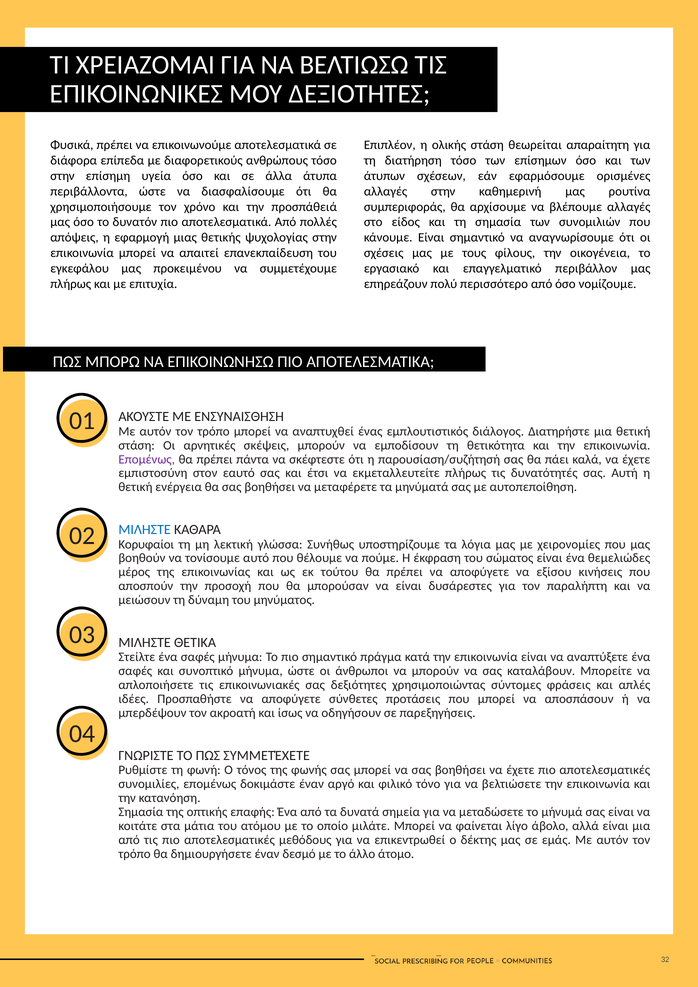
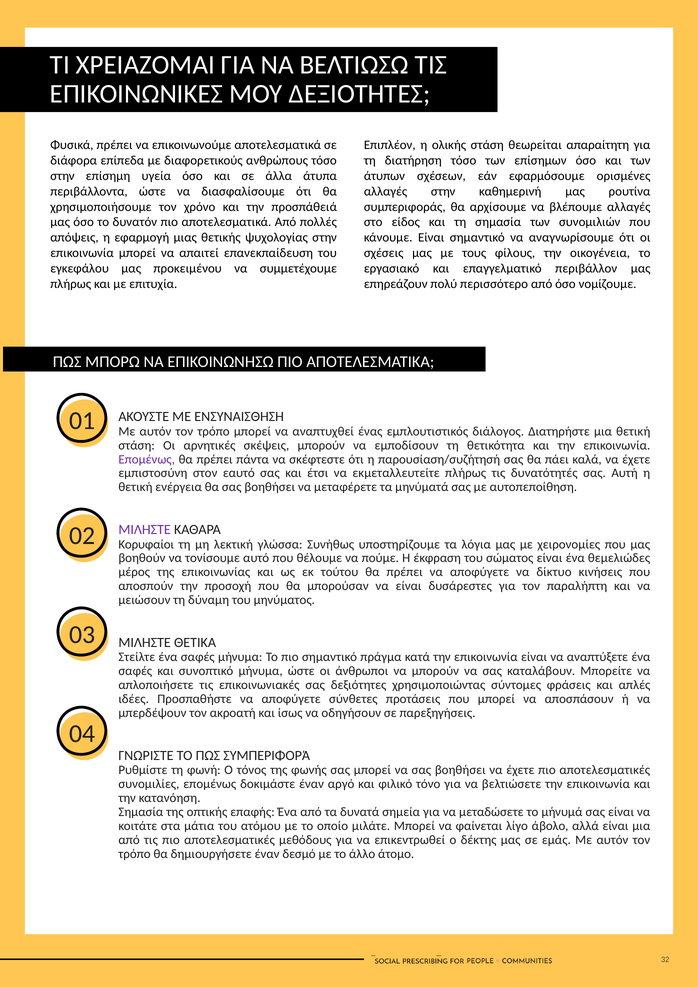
ΜΙΛΗΣΤΕ at (145, 530) colour: blue -> purple
εξίσου: εξίσου -> δίκτυο
ΣΥΜΜΕΤΈΧΕΤΕ: ΣΥΜΜΕΤΈΧΕΤΕ -> ΣΥΜΠΕΡΙΦΟΡΆ
